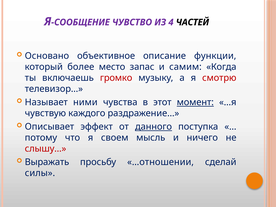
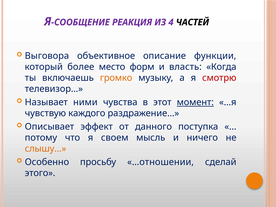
ЧУВСТВО: ЧУВСТВО -> РЕАКЦИЯ
Основано: Основано -> Выговора
запас: запас -> форм
самим: самим -> власть
громко colour: red -> orange
данного underline: present -> none
слышу… colour: red -> orange
Выражать: Выражать -> Особенно
силы: силы -> этого
